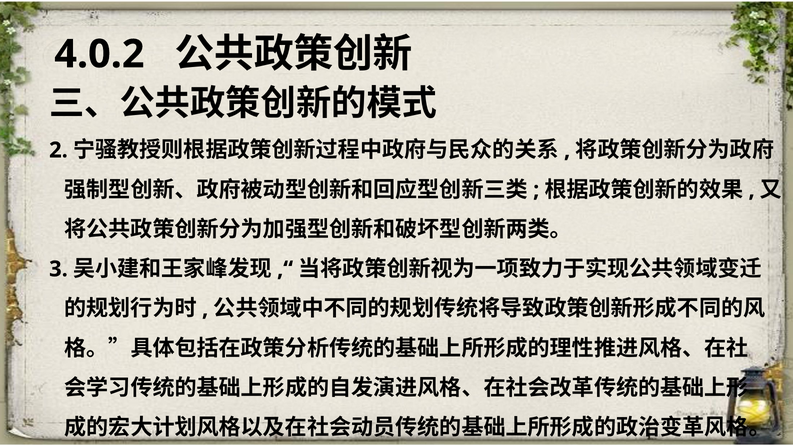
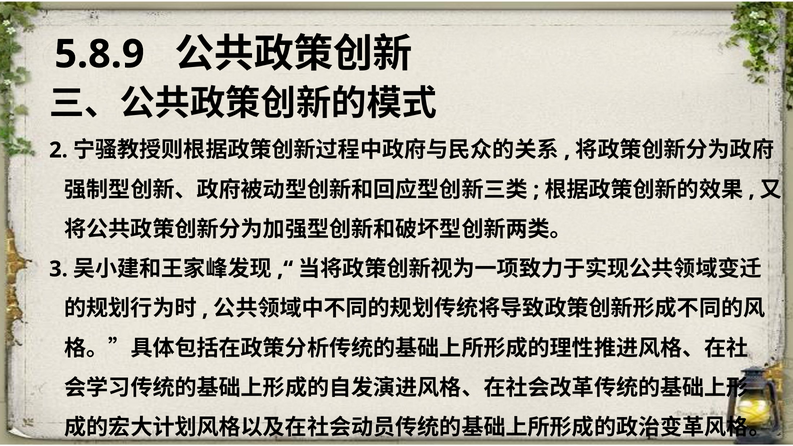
4.0.2: 4.0.2 -> 5.8.9
